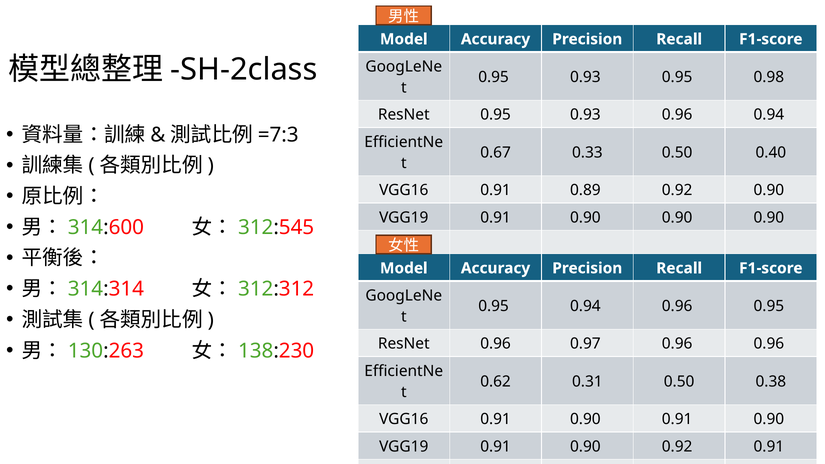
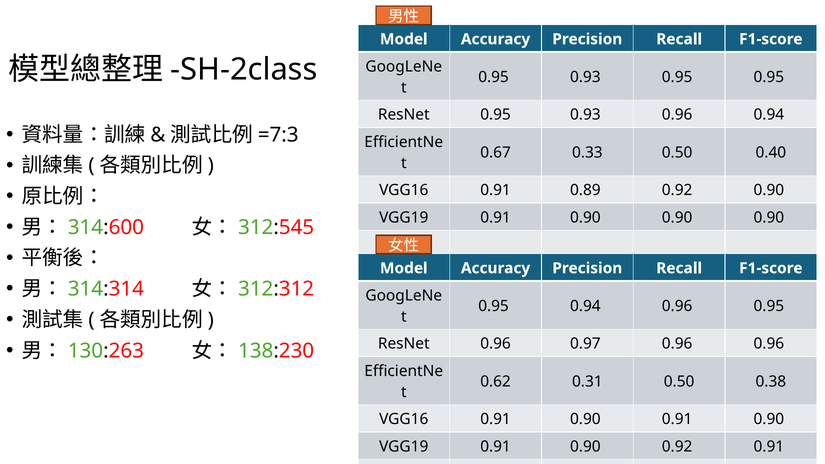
0.95 0.98: 0.98 -> 0.95
